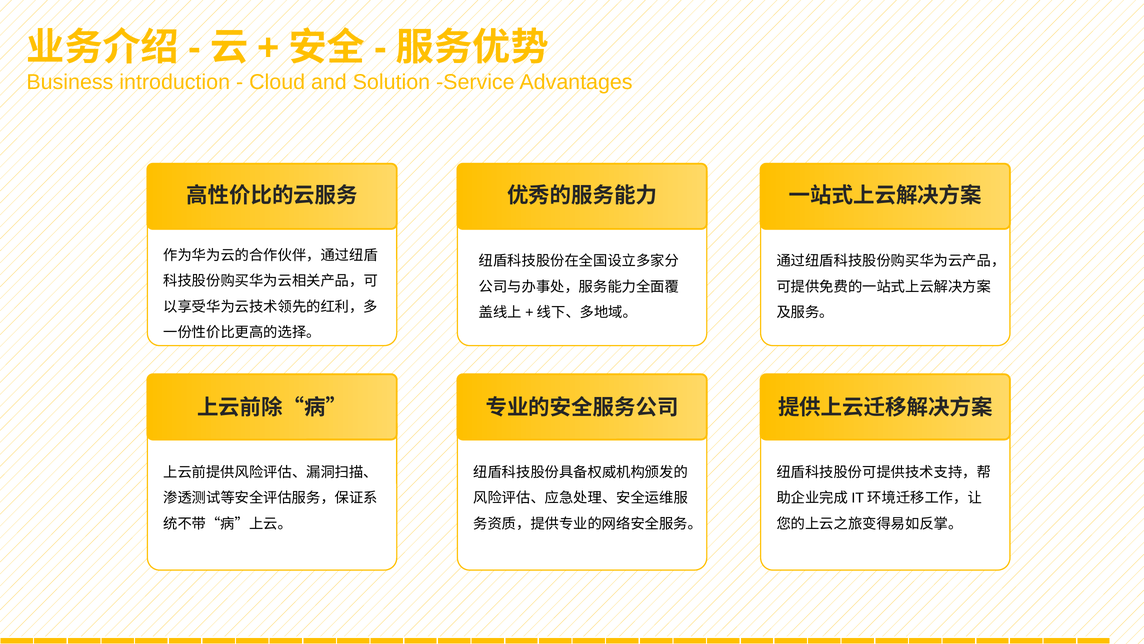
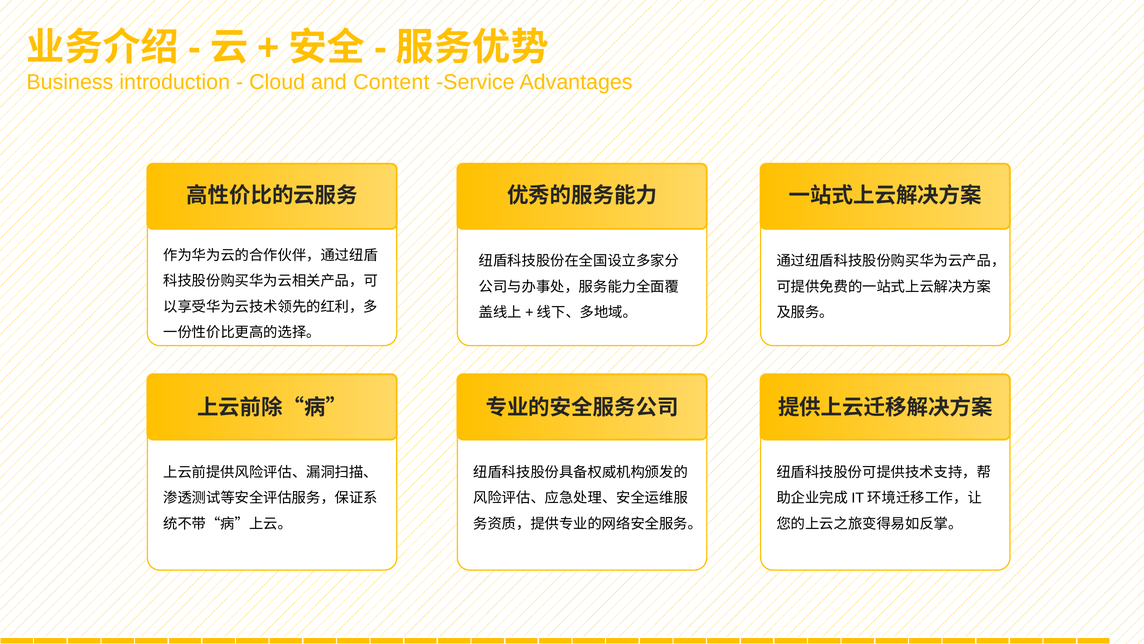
Solution: Solution -> Content
